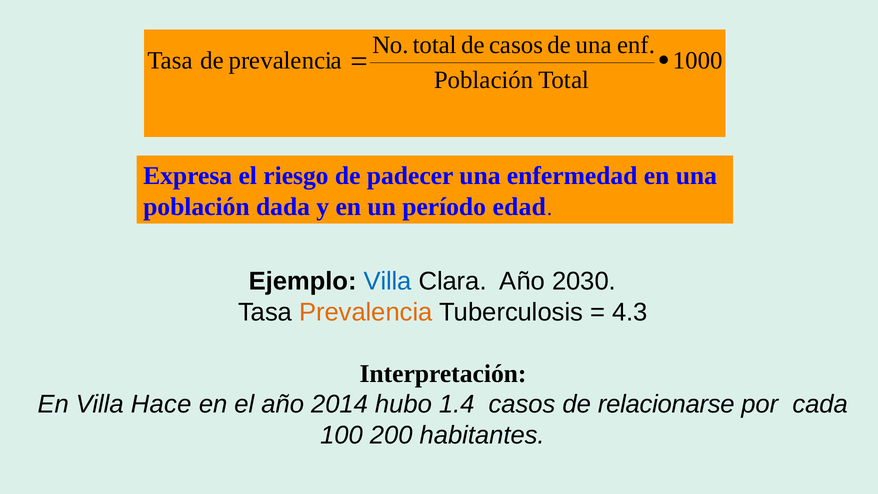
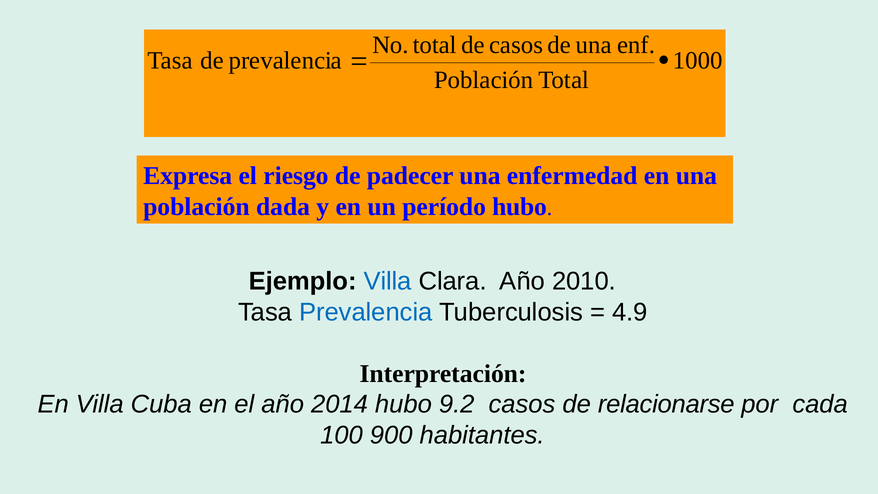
período edad: edad -> hubo
2030: 2030 -> 2010
Prevalencia colour: orange -> blue
4.3: 4.3 -> 4.9
Hace: Hace -> Cuba
1.4: 1.4 -> 9.2
200: 200 -> 900
